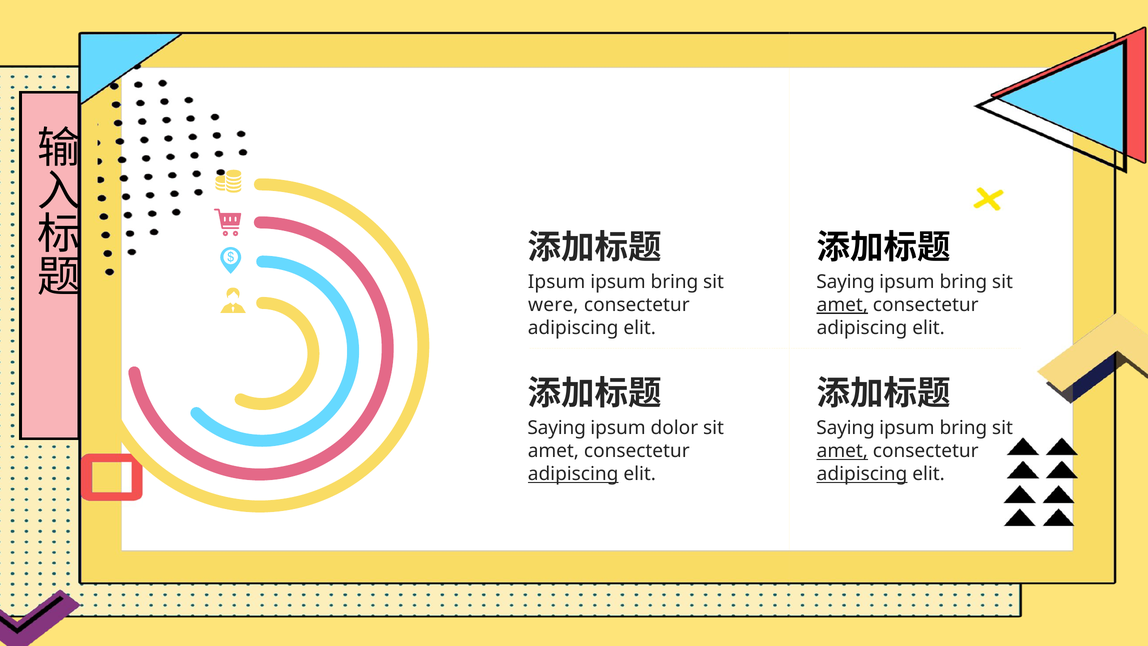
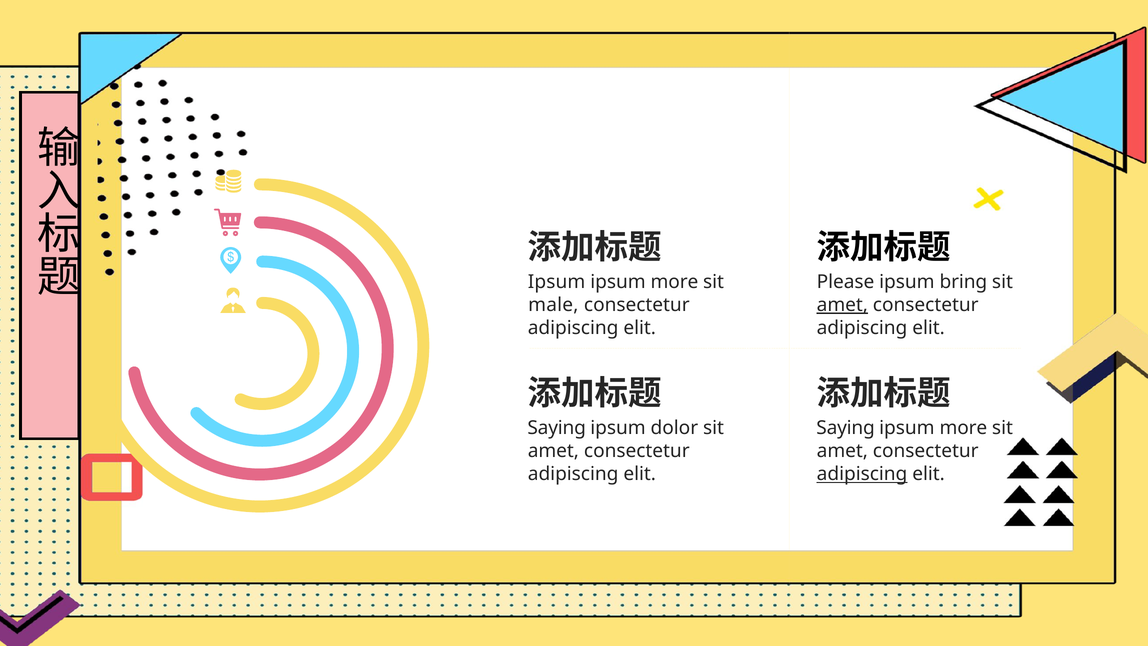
bring at (674, 282): bring -> more
Saying at (846, 282): Saying -> Please
were: were -> male
bring at (963, 428): bring -> more
amet at (842, 451) underline: present -> none
adipiscing at (573, 474) underline: present -> none
